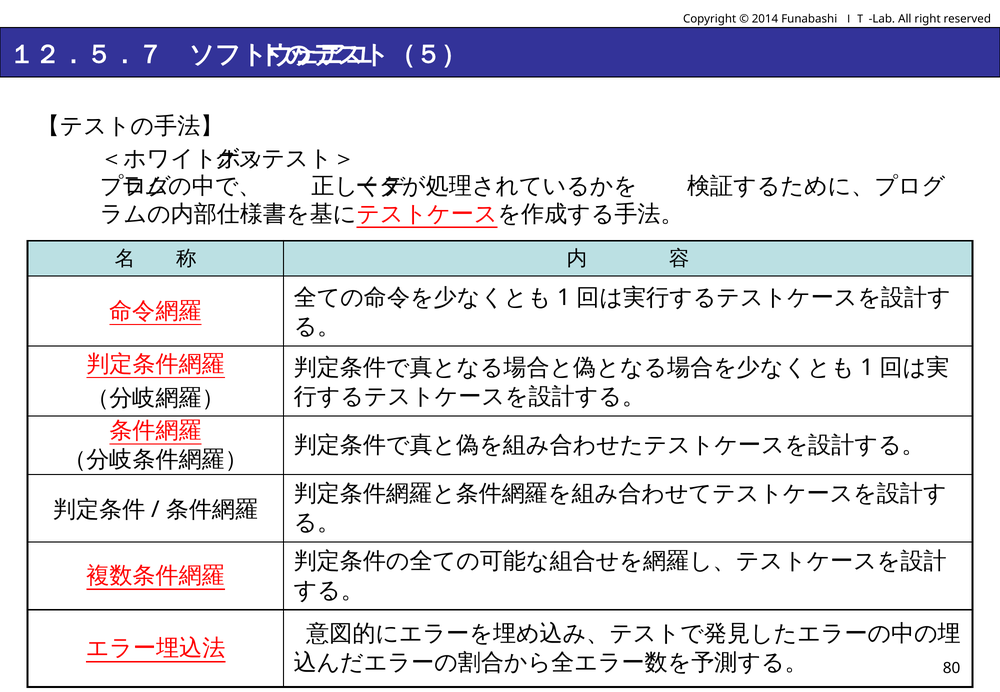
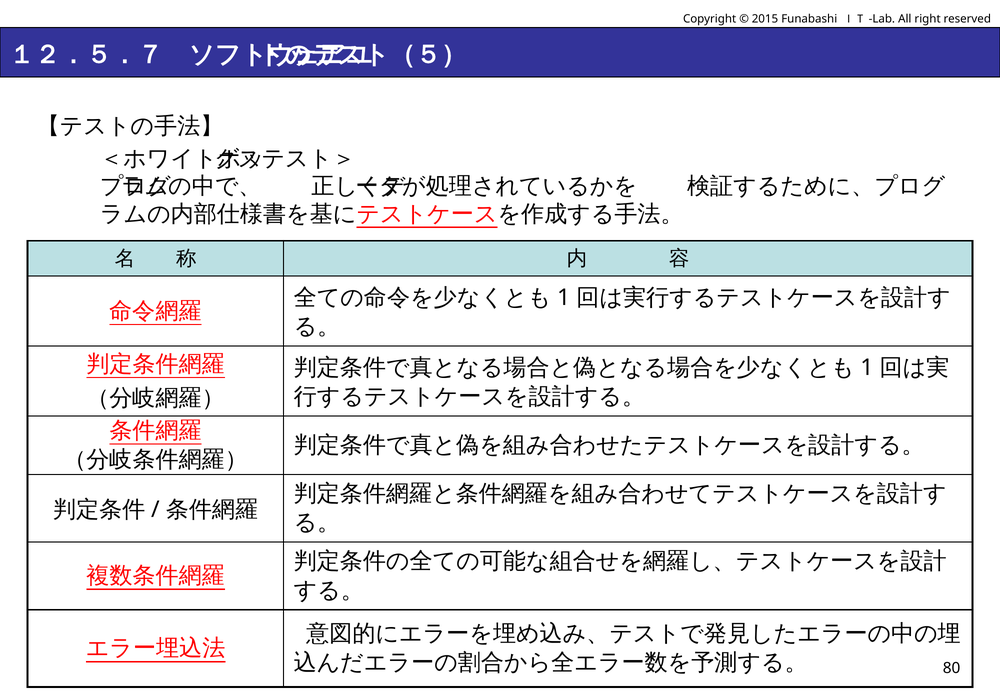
2014: 2014 -> 2015
